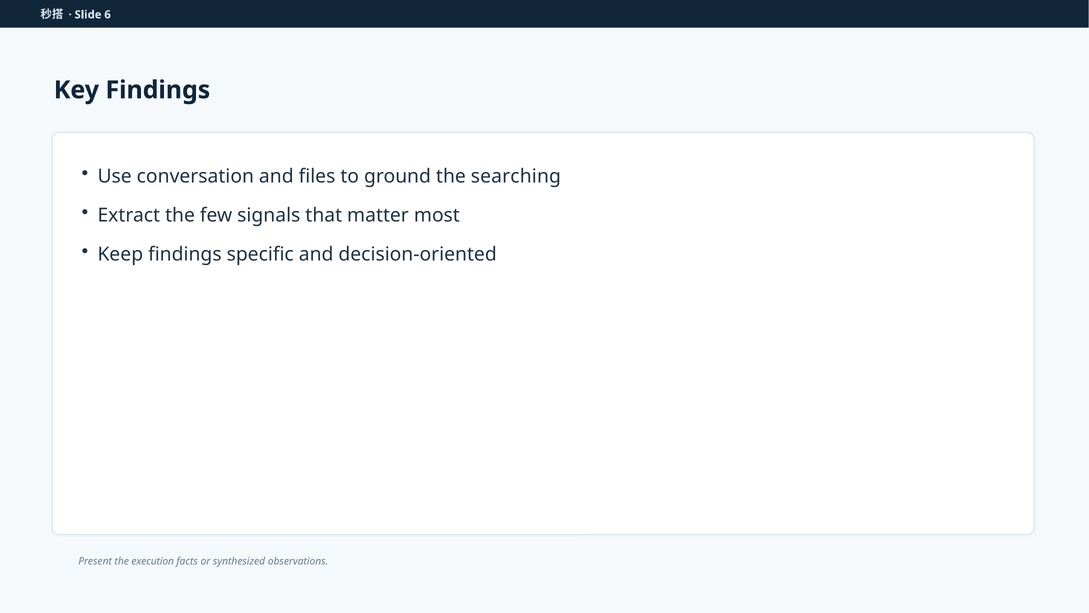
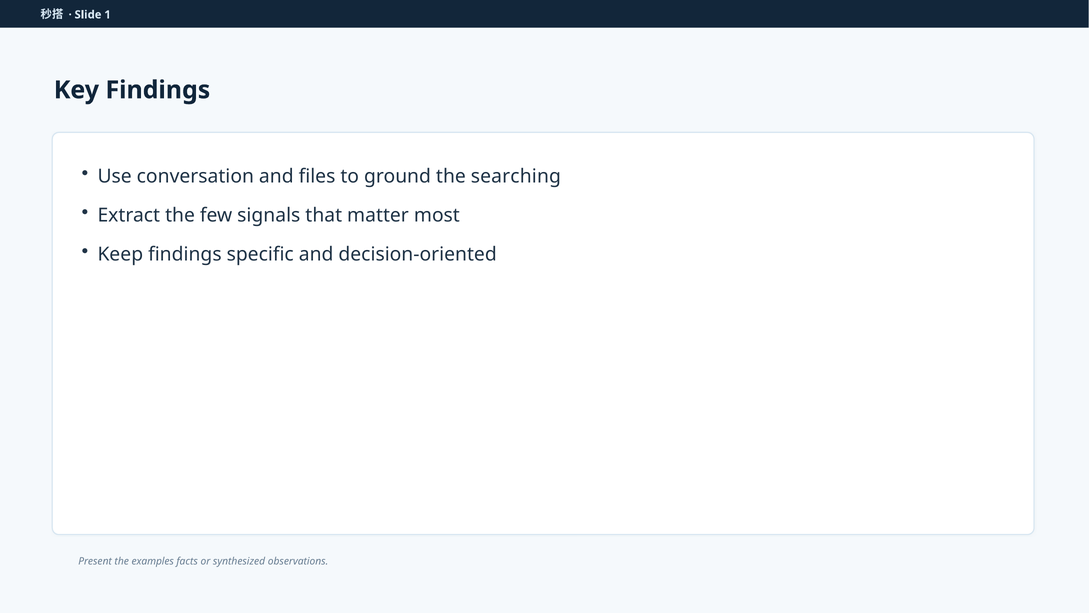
6: 6 -> 1
execution: execution -> examples
